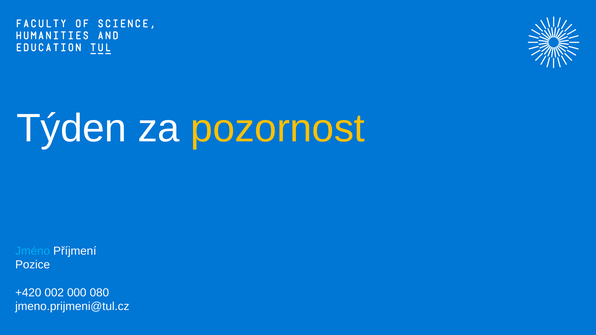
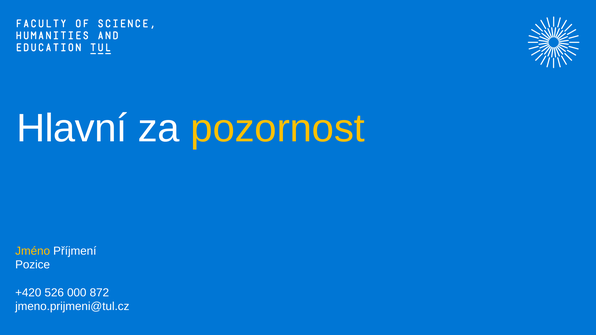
Týden: Týden -> Hlavní
Jméno colour: light blue -> yellow
002: 002 -> 526
080: 080 -> 872
